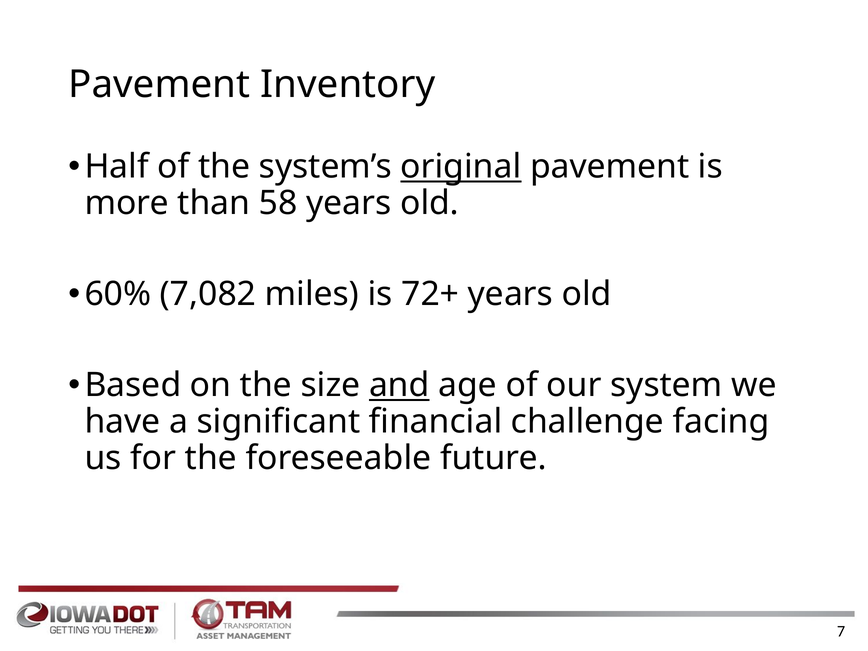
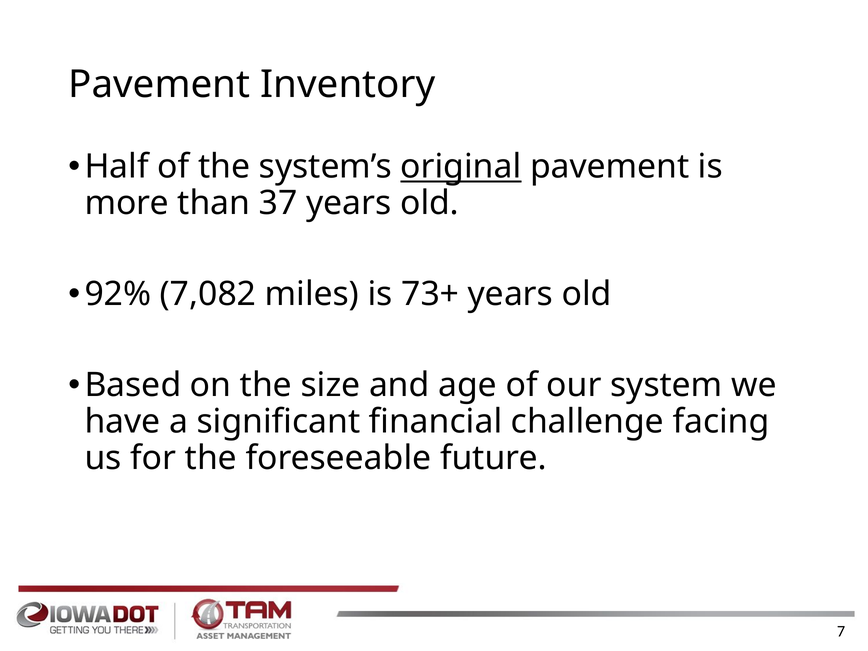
58: 58 -> 37
60%: 60% -> 92%
72+: 72+ -> 73+
and underline: present -> none
